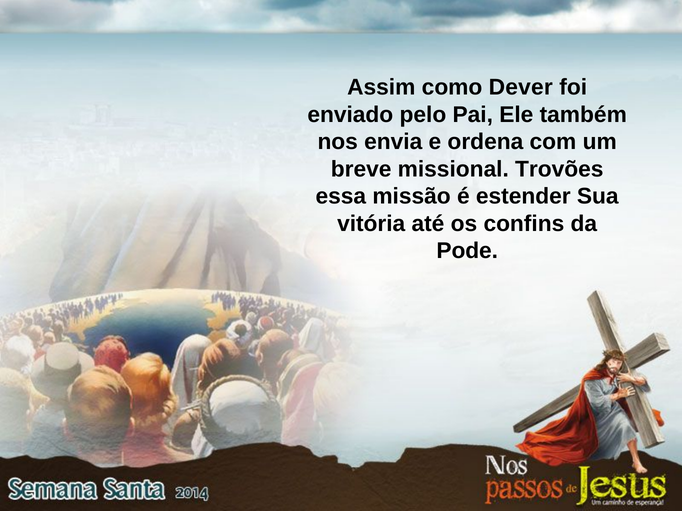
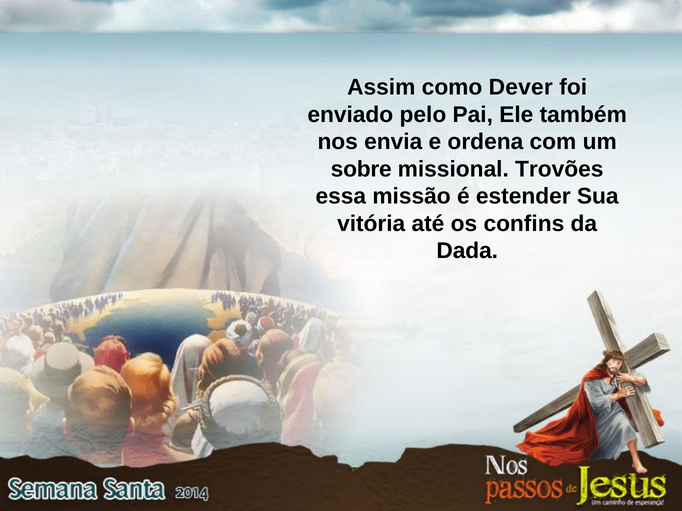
breve: breve -> sobre
Pode: Pode -> Dada
